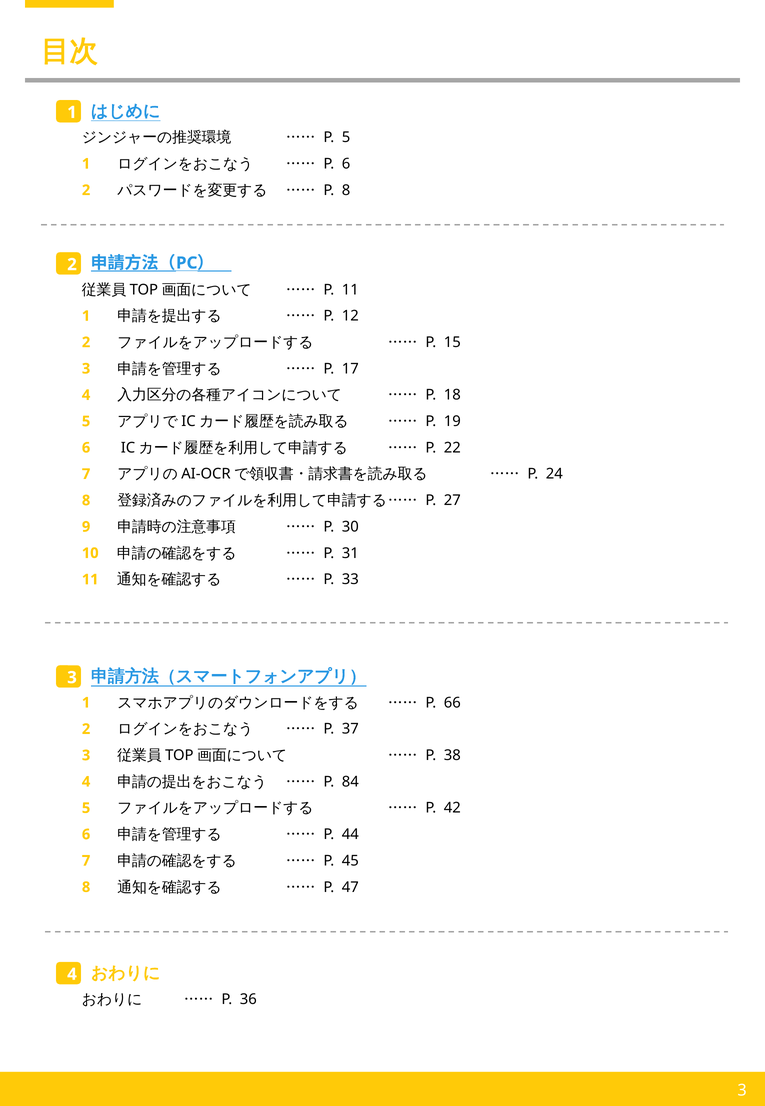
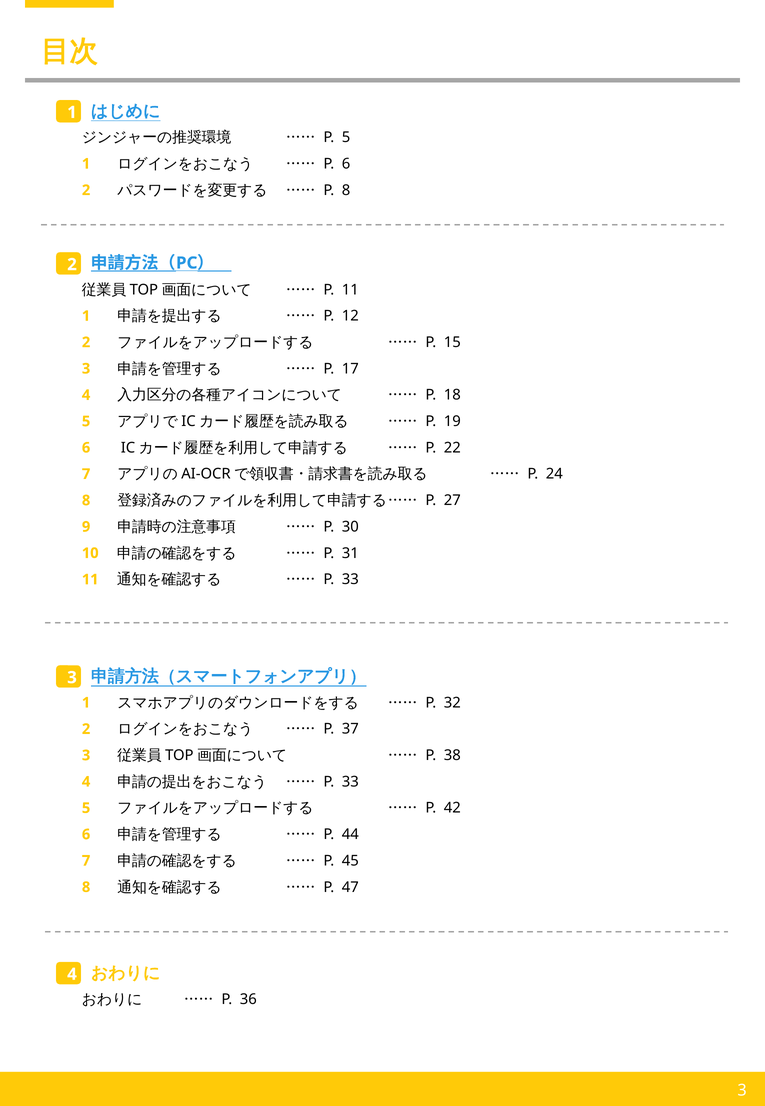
66: 66 -> 32
84 at (350, 782): 84 -> 33
